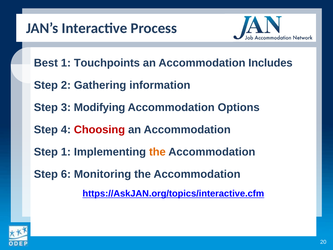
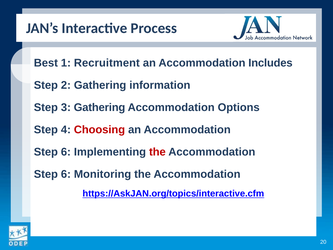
Touchpoints: Touchpoints -> Recruitment
3 Modifying: Modifying -> Gathering
1 at (66, 152): 1 -> 6
the at (157, 152) colour: orange -> red
